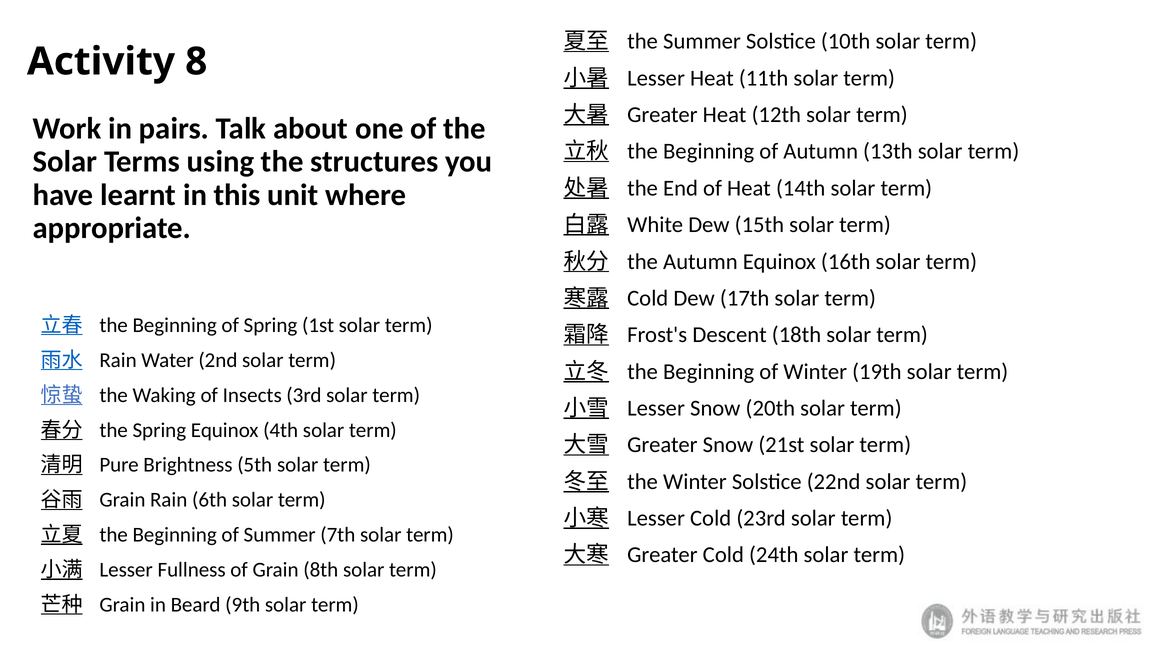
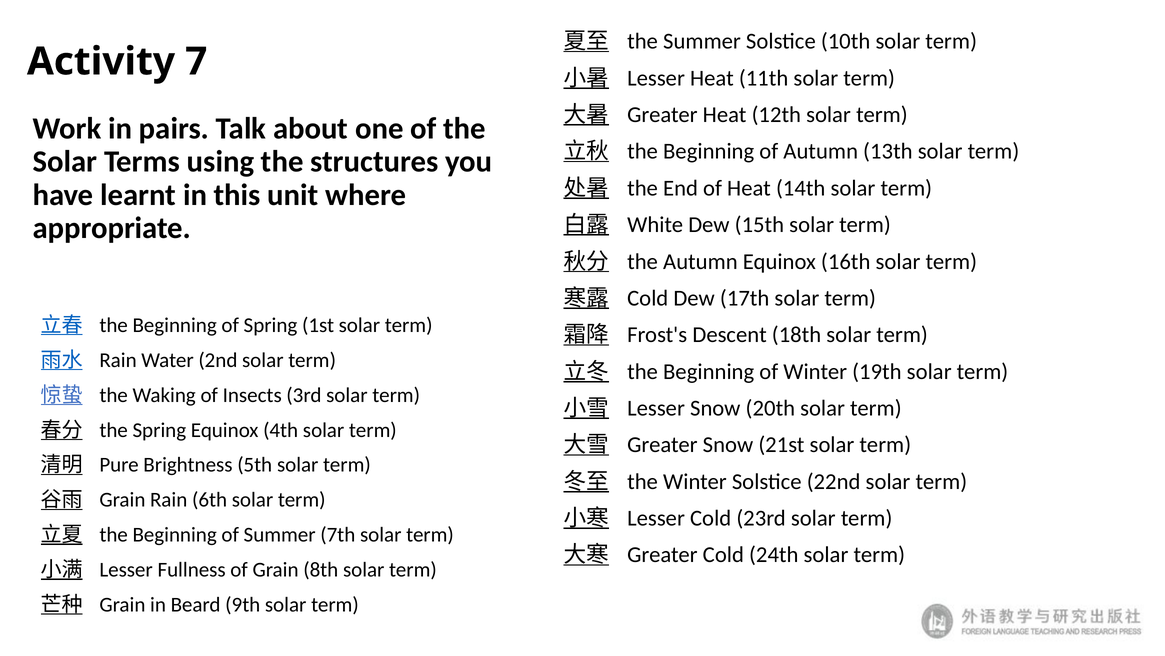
8: 8 -> 7
